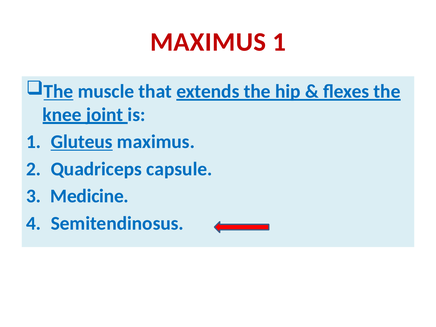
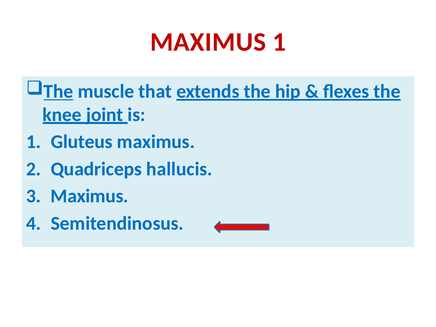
Gluteus underline: present -> none
capsule: capsule -> hallucis
Medicine at (90, 196): Medicine -> Maximus
